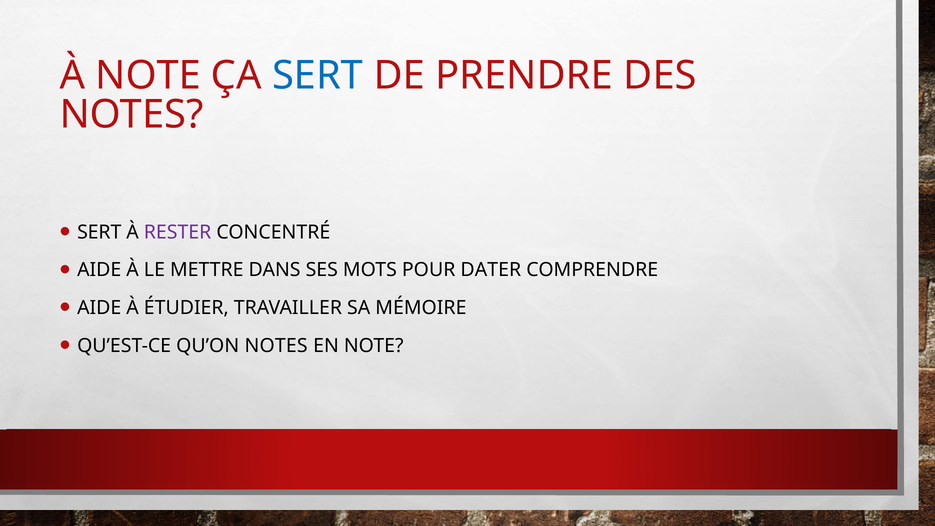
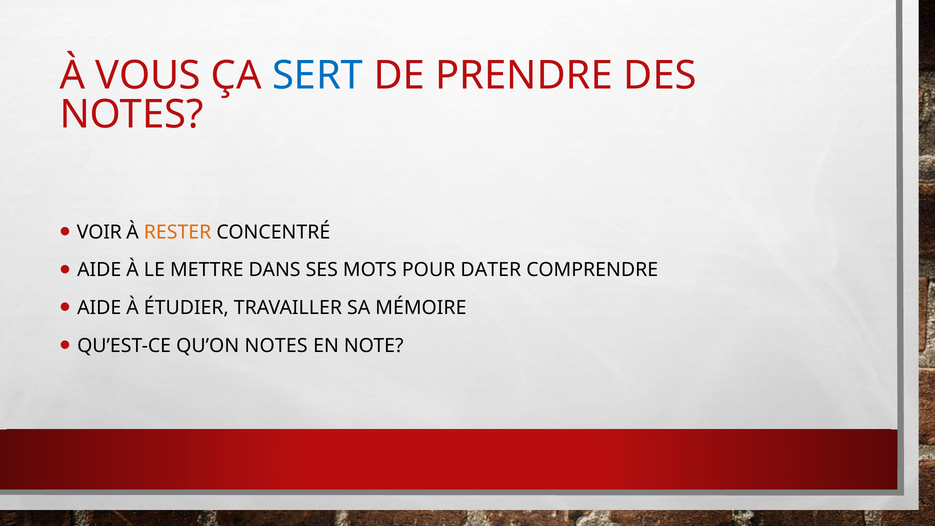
À NOTE: NOTE -> VOUS
SERT at (99, 232): SERT -> VOIR
RESTER colour: purple -> orange
